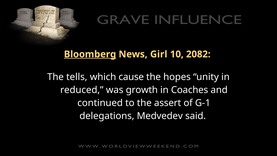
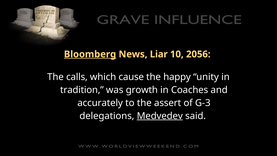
Girl: Girl -> Liar
2082: 2082 -> 2056
tells: tells -> calls
hopes: hopes -> happy
reduced: reduced -> tradition
continued: continued -> accurately
G-1: G-1 -> G-3
Medvedev underline: none -> present
